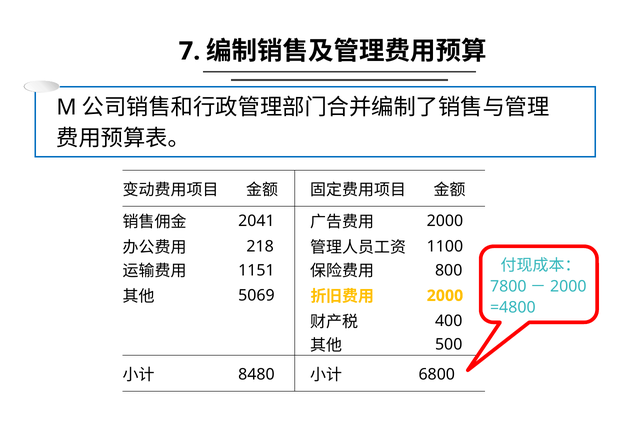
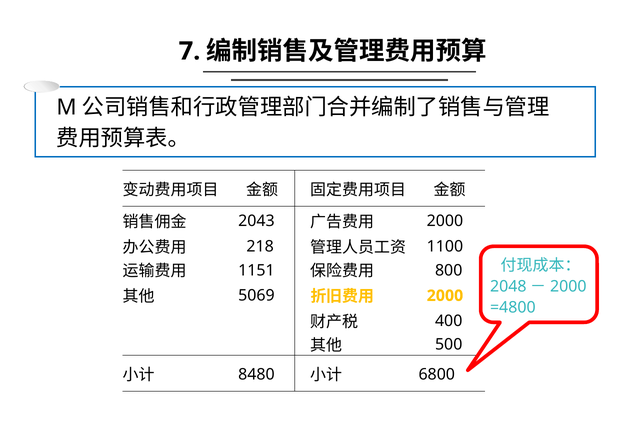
2041: 2041 -> 2043
7800: 7800 -> 2048
